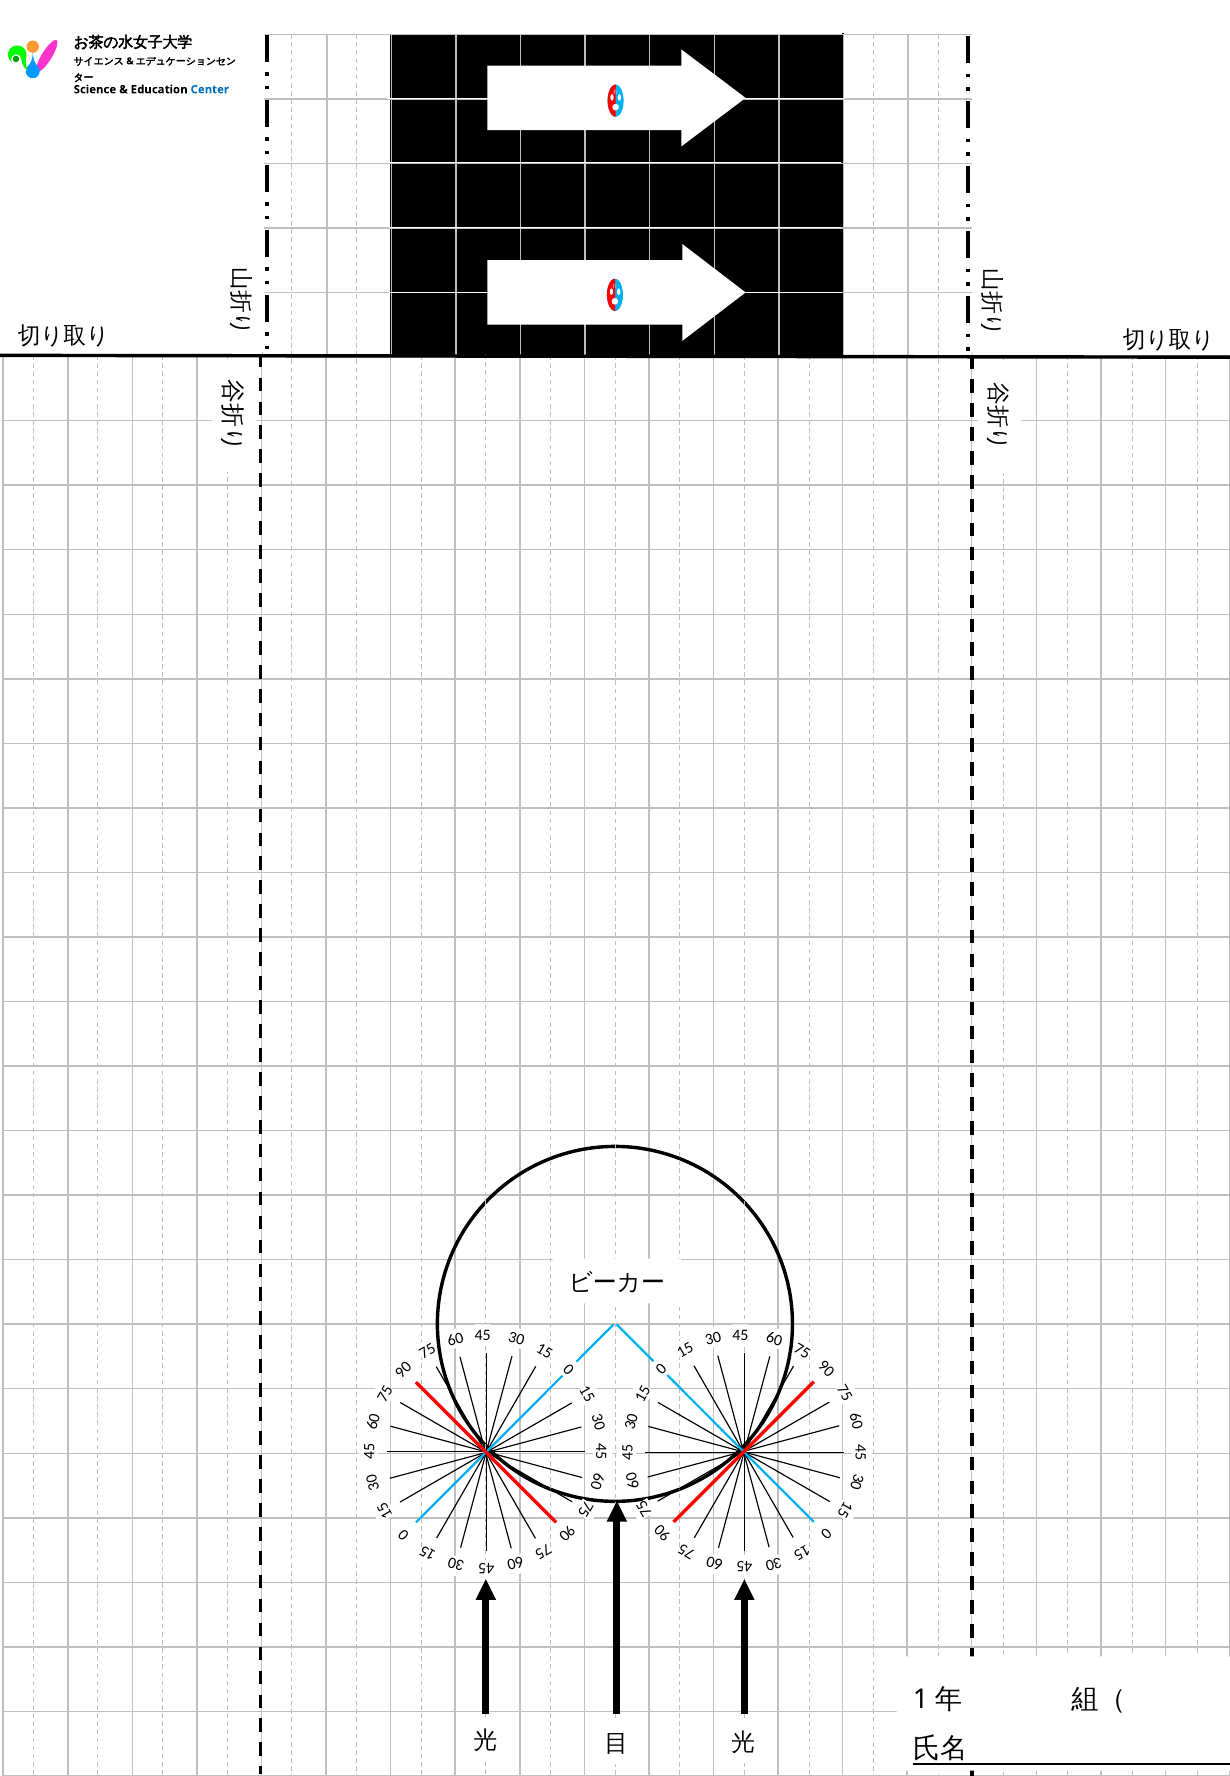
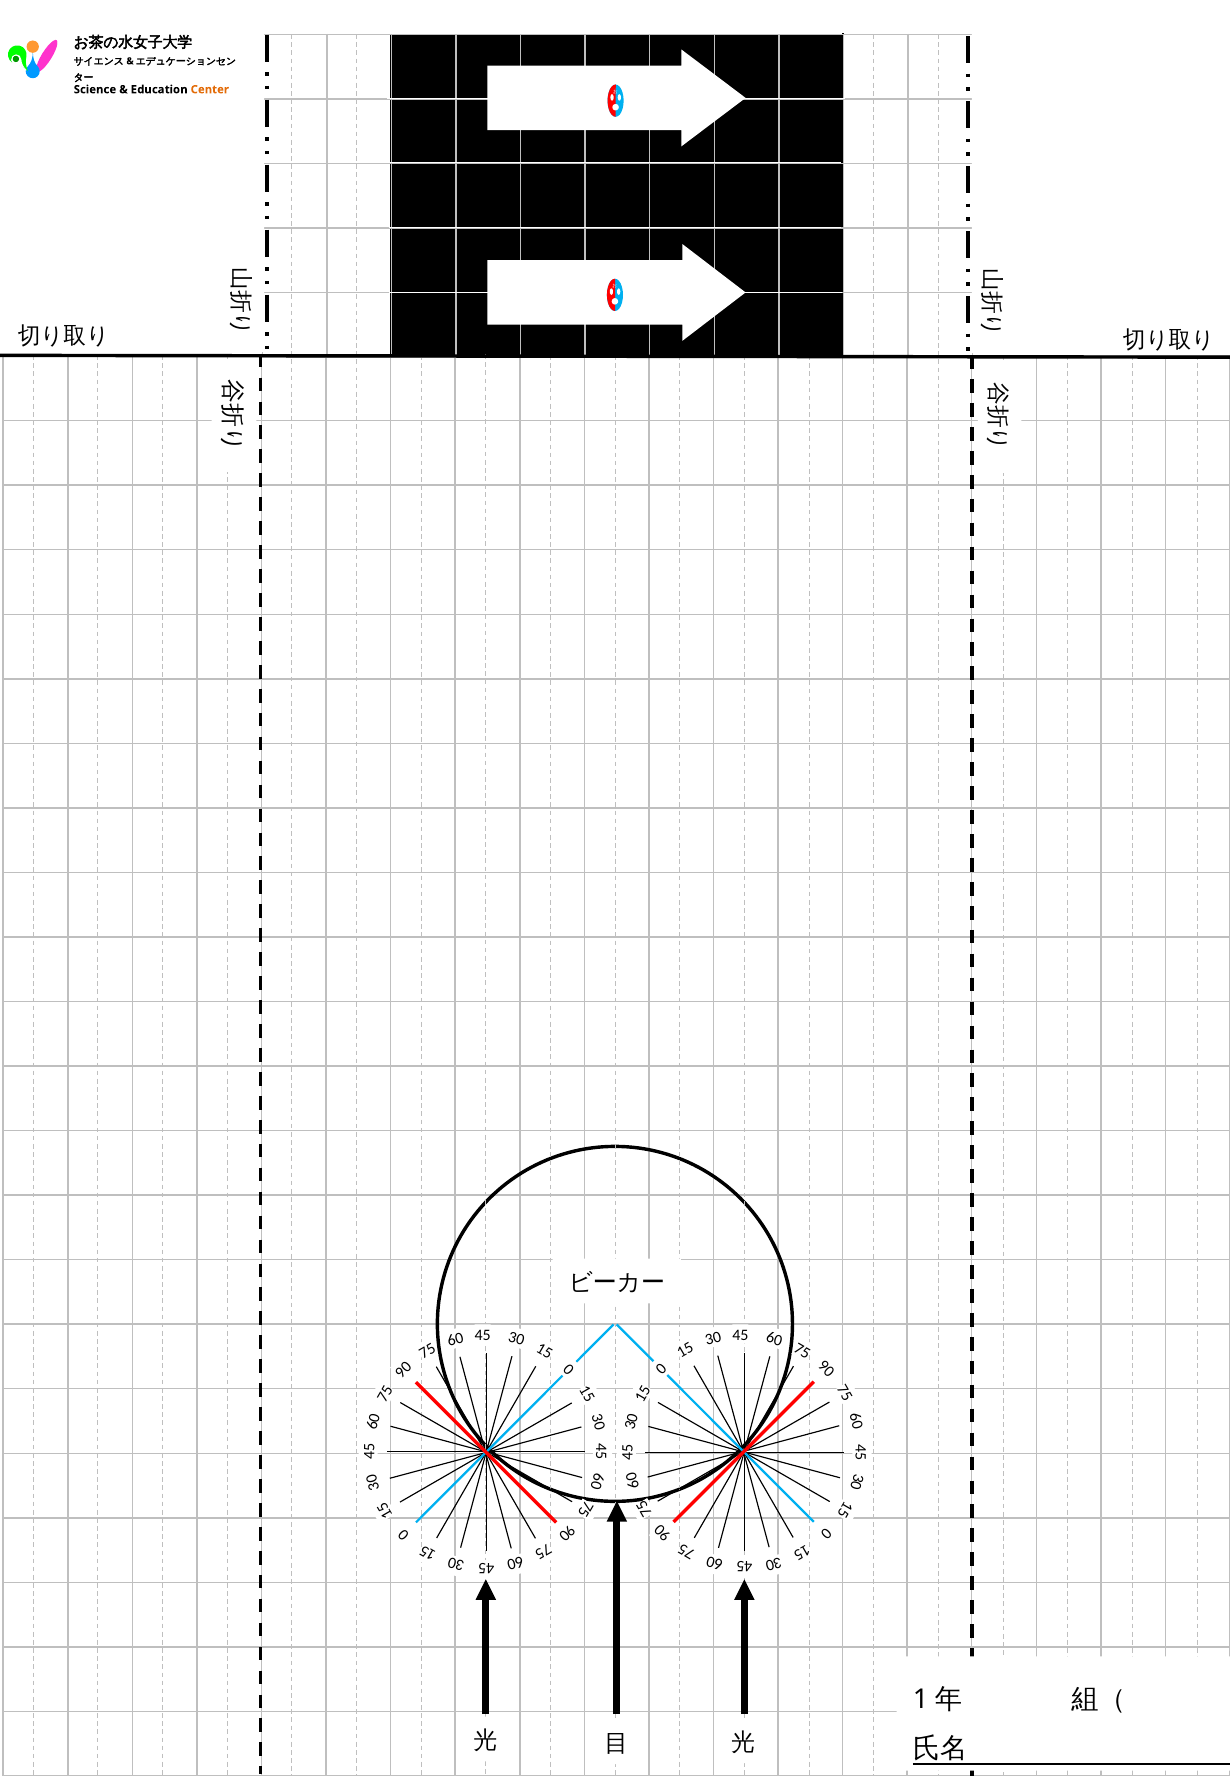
Center colour: blue -> orange
